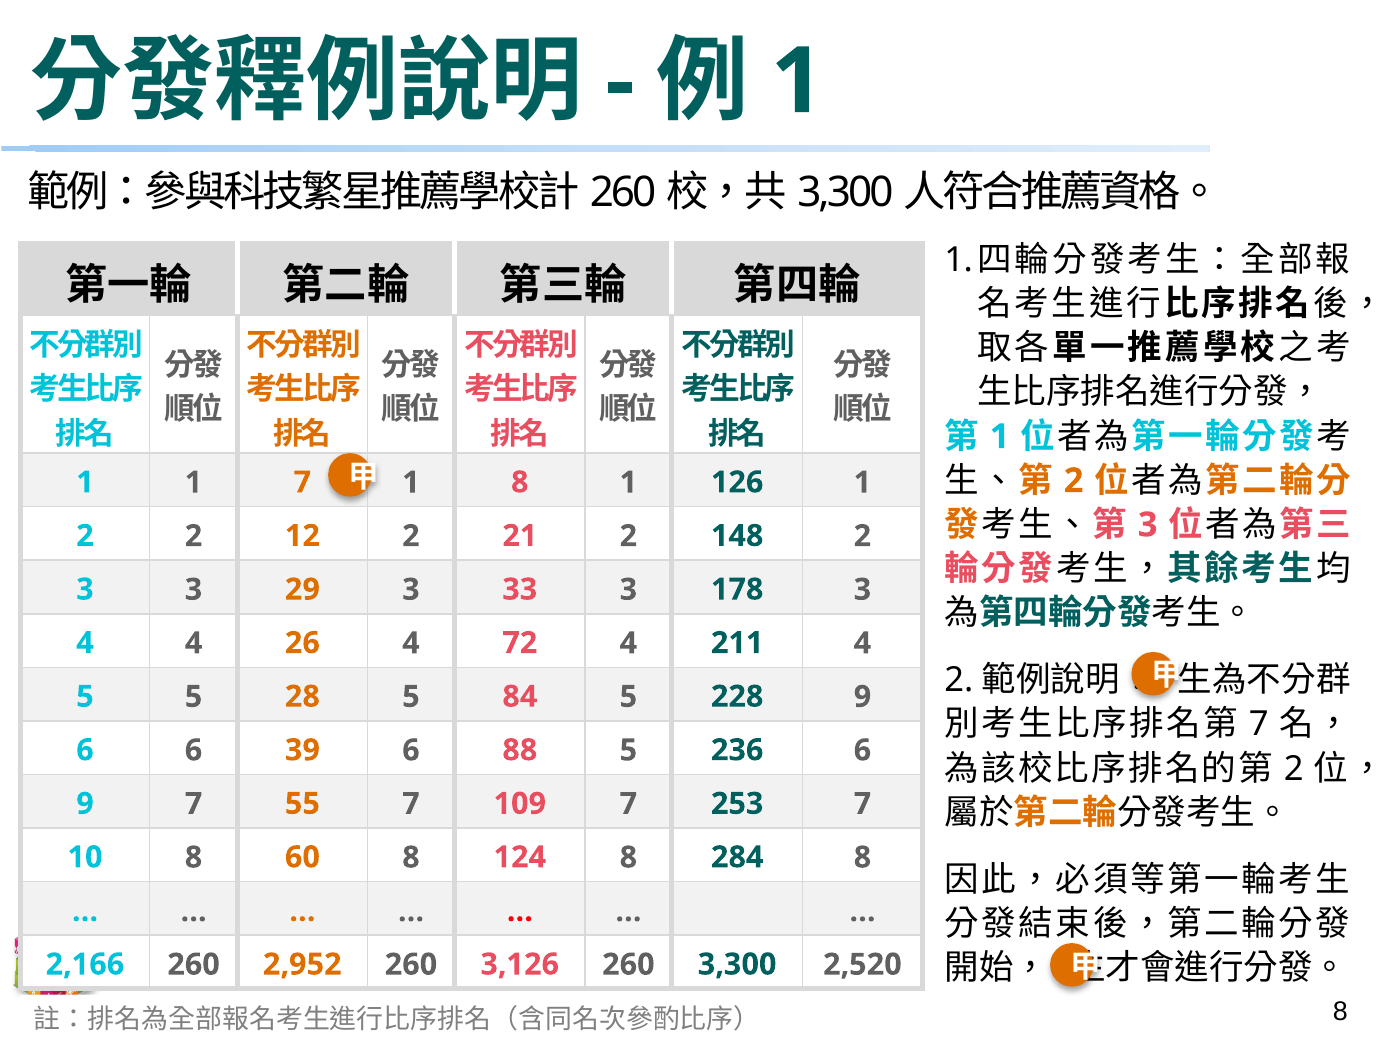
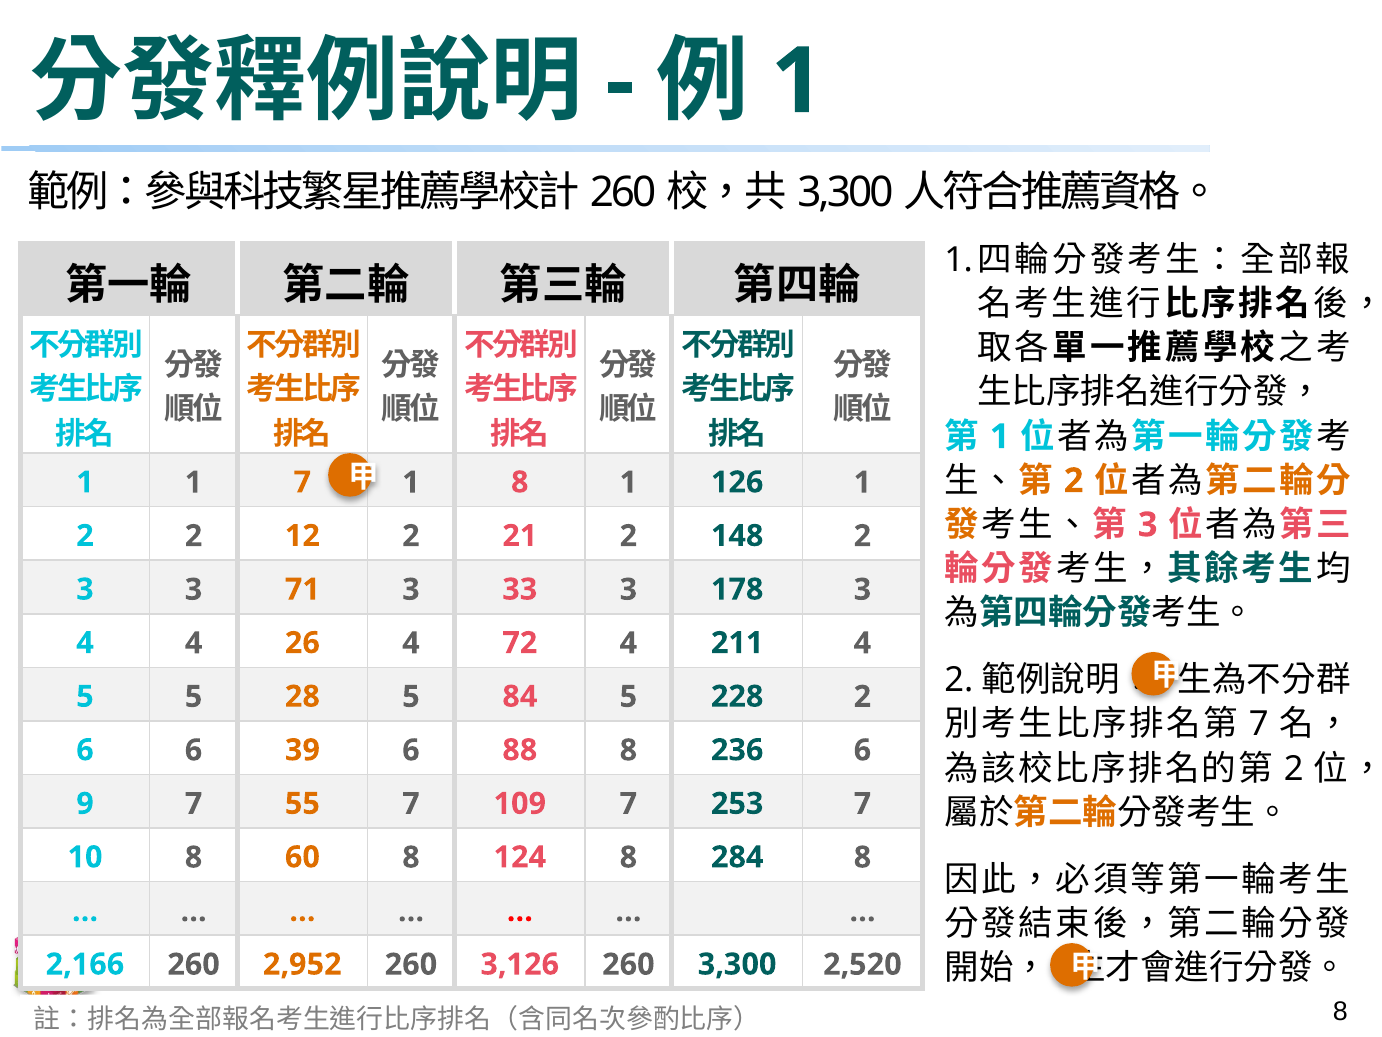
29: 29 -> 71
228 9: 9 -> 2
88 5: 5 -> 8
